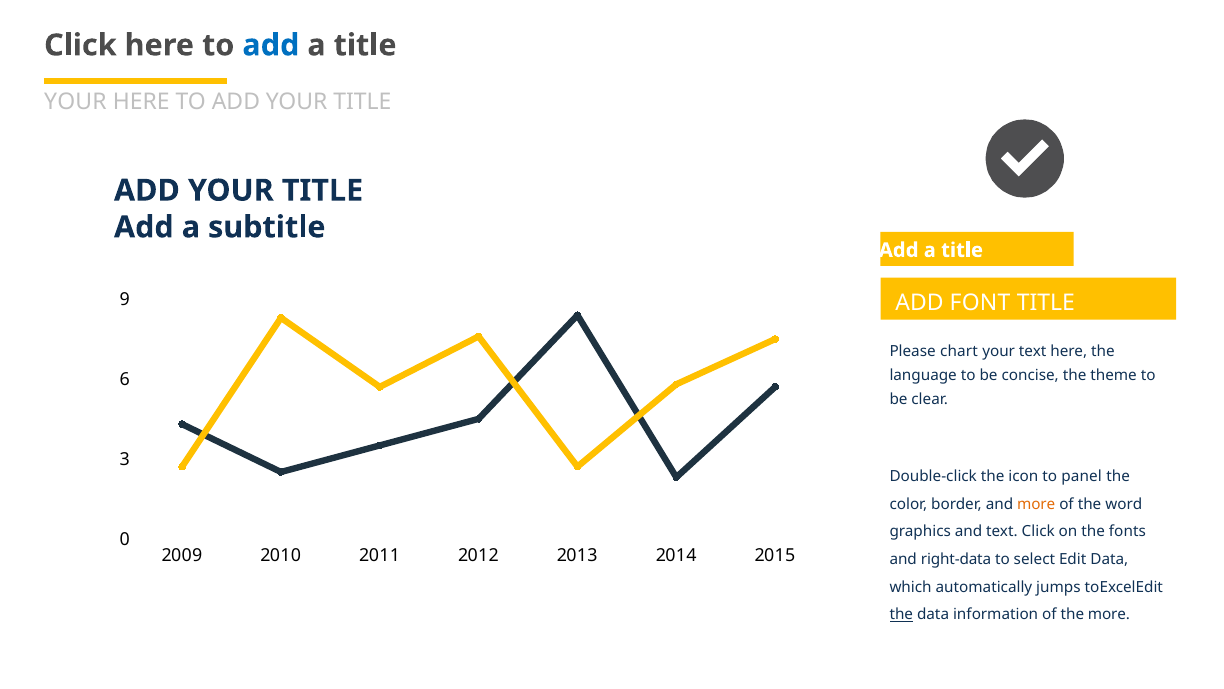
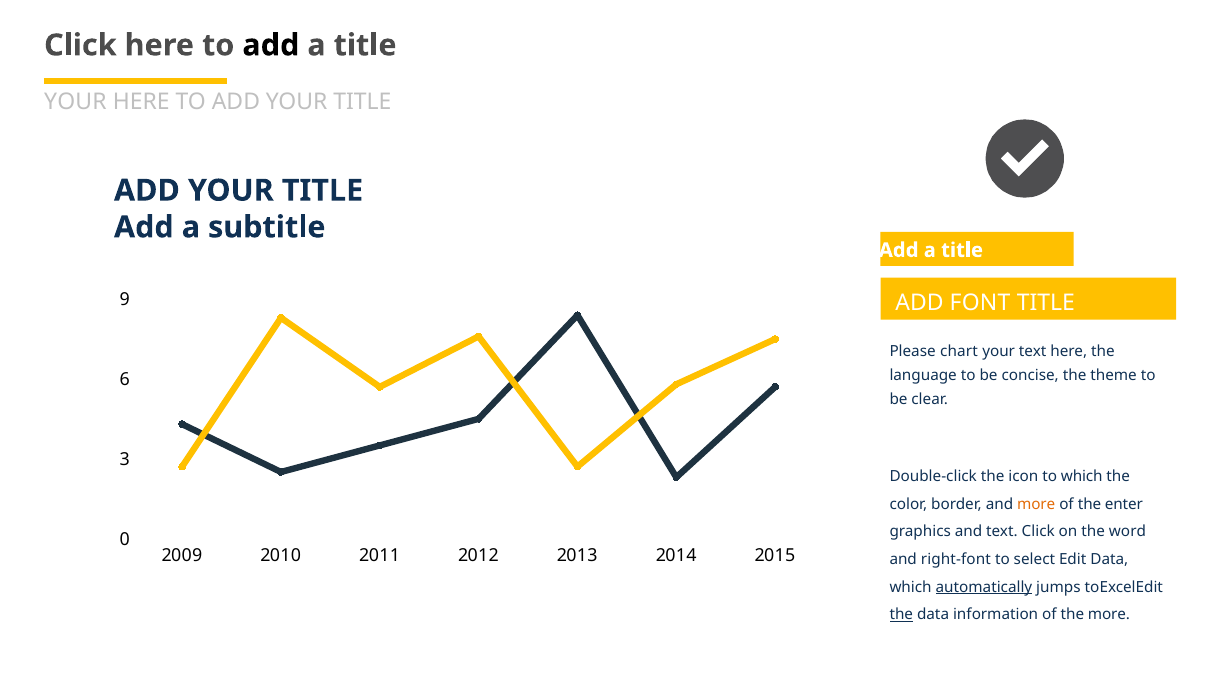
add at (271, 45) colour: blue -> black
to panel: panel -> which
word: word -> enter
fonts: fonts -> word
right-data: right-data -> right-font
automatically underline: none -> present
